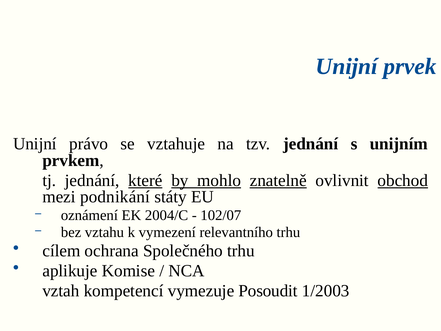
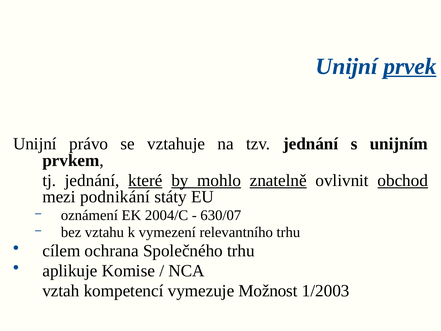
prvek underline: none -> present
102/07: 102/07 -> 630/07
Posoudit: Posoudit -> Možnost
